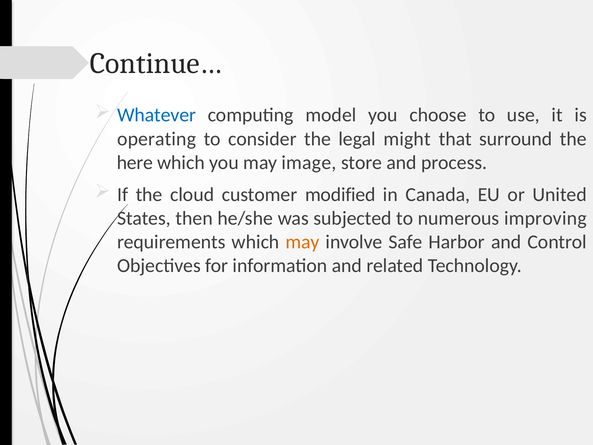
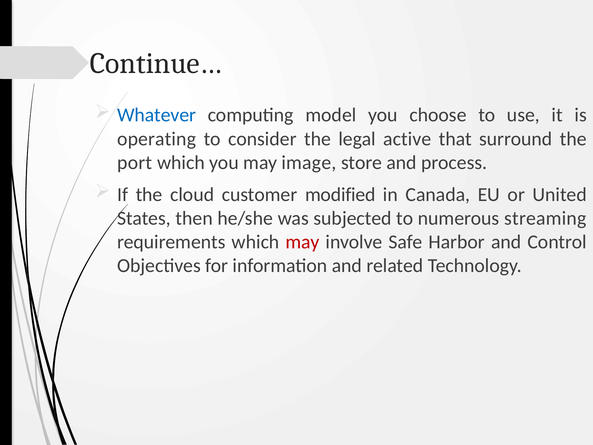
might: might -> active
here: here -> port
improving: improving -> streaming
may at (302, 242) colour: orange -> red
